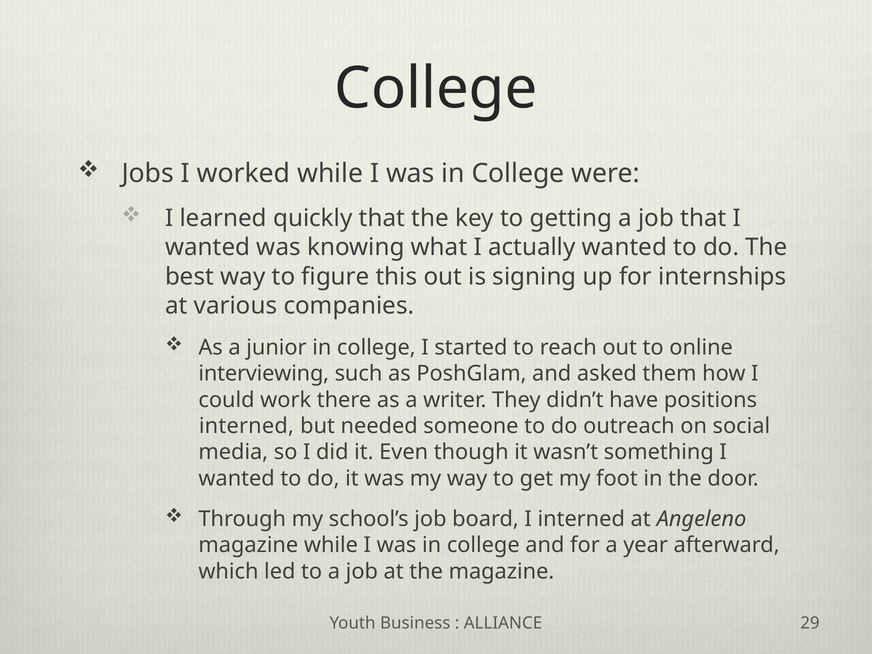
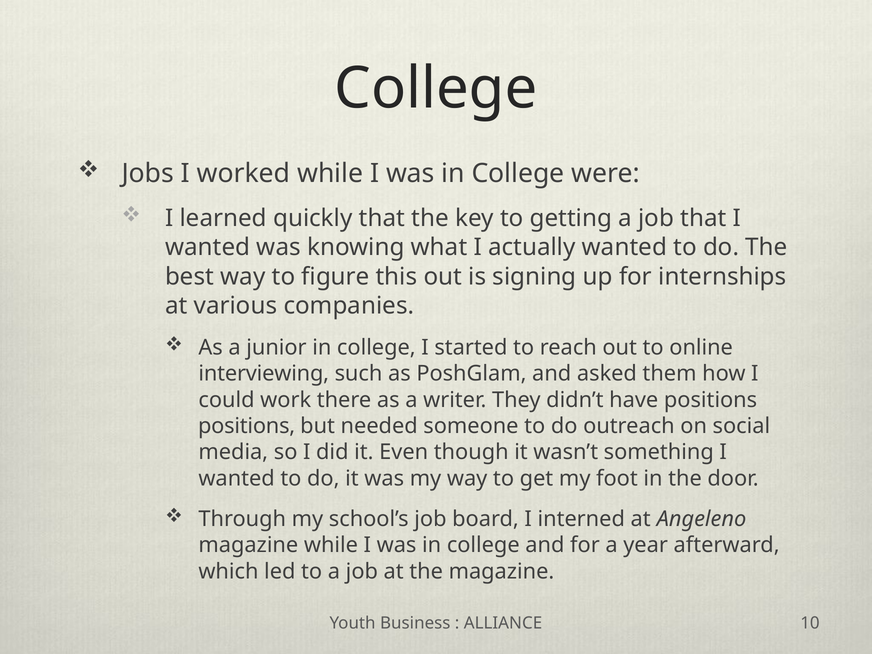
interned at (246, 426): interned -> positions
29: 29 -> 10
